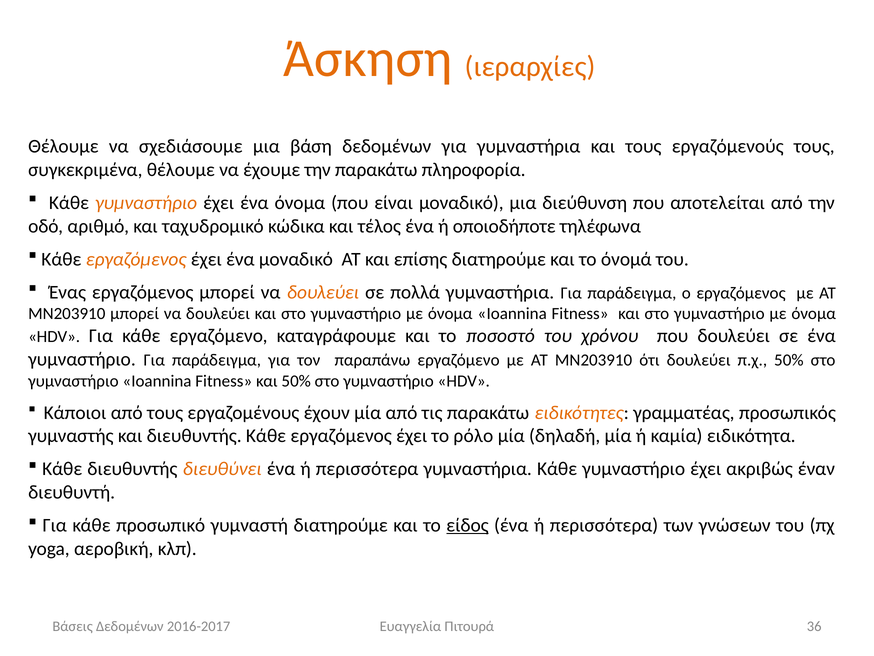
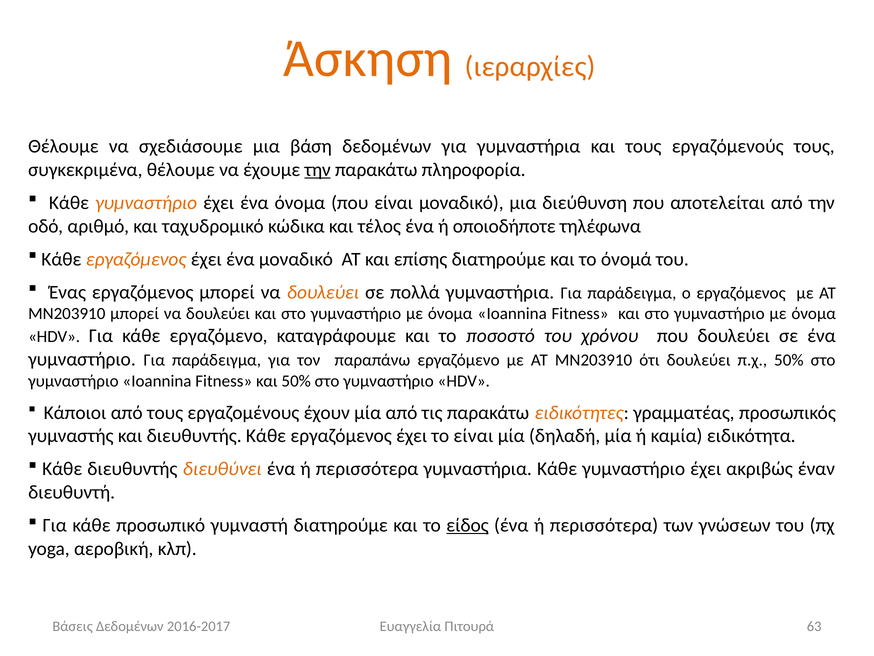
την at (318, 170) underline: none -> present
το ρόλο: ρόλο -> είναι
36: 36 -> 63
